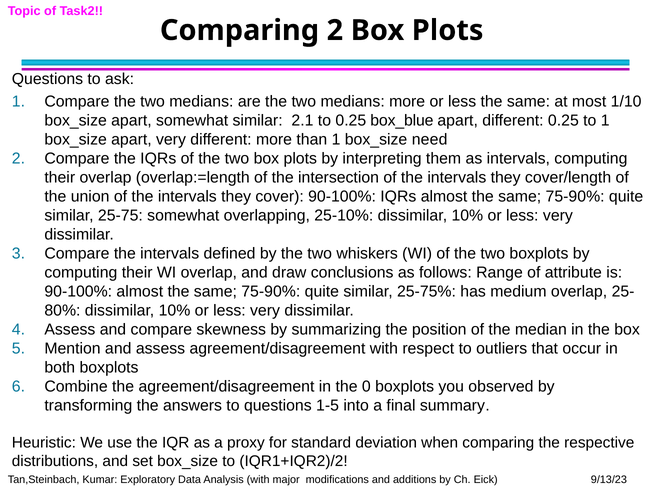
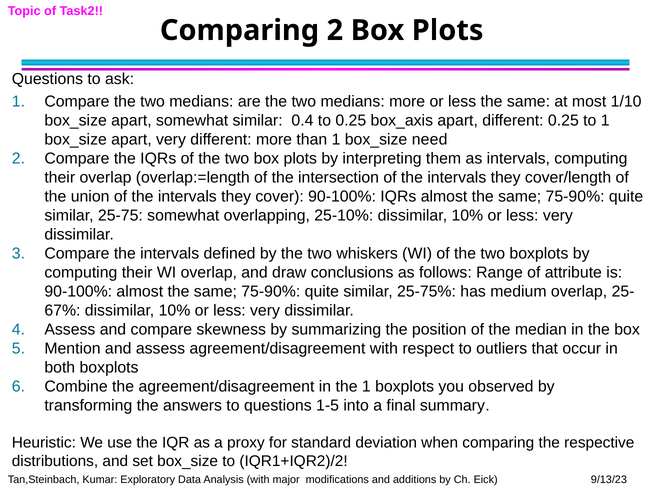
2.1: 2.1 -> 0.4
box_blue: box_blue -> box_axis
80%: 80% -> 67%
the 0: 0 -> 1
